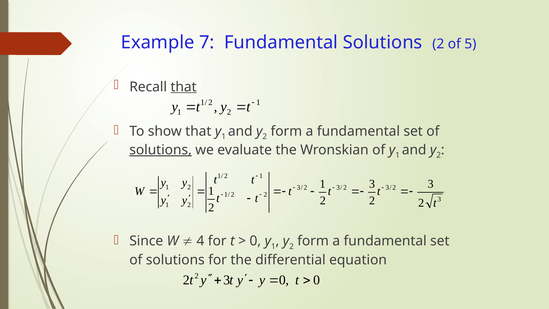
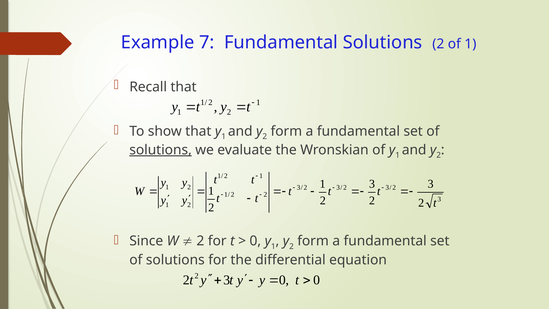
of 5: 5 -> 1
that at (184, 87) underline: present -> none
4 at (200, 241): 4 -> 2
